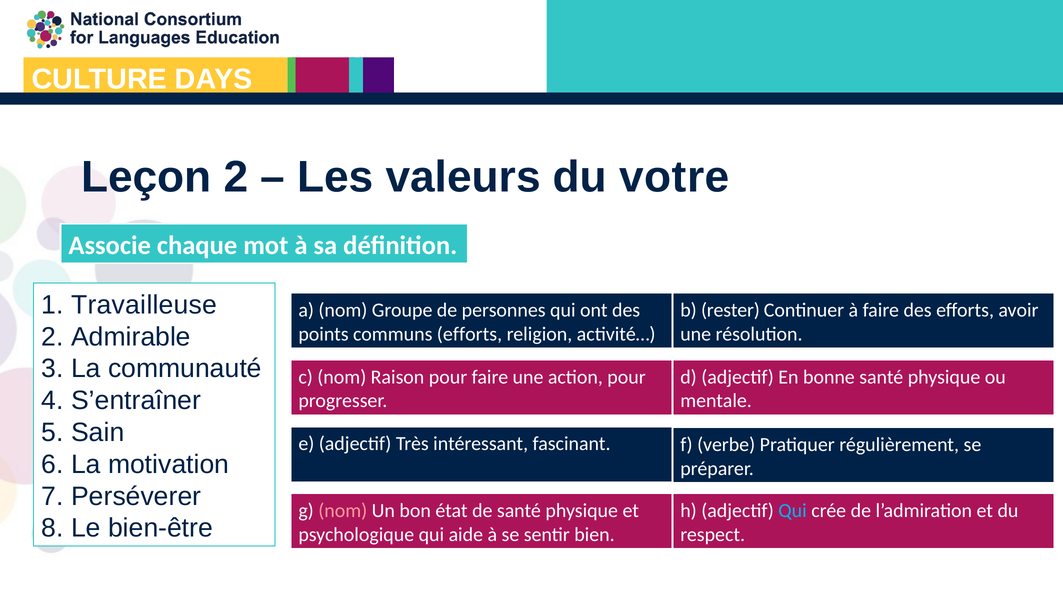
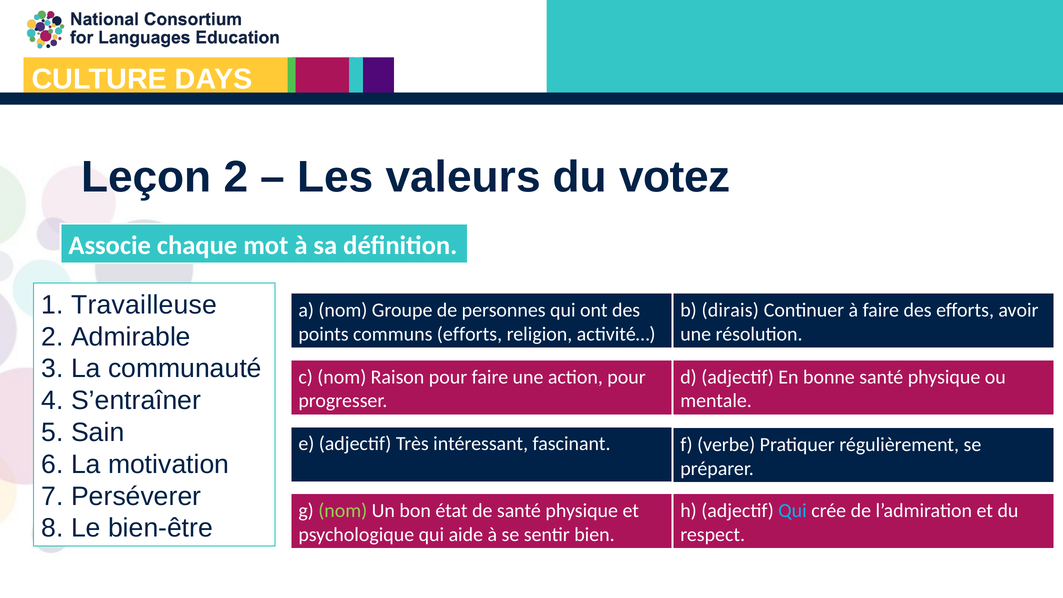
votre: votre -> votez
rester: rester -> dirais
nom at (343, 511) colour: pink -> light green
